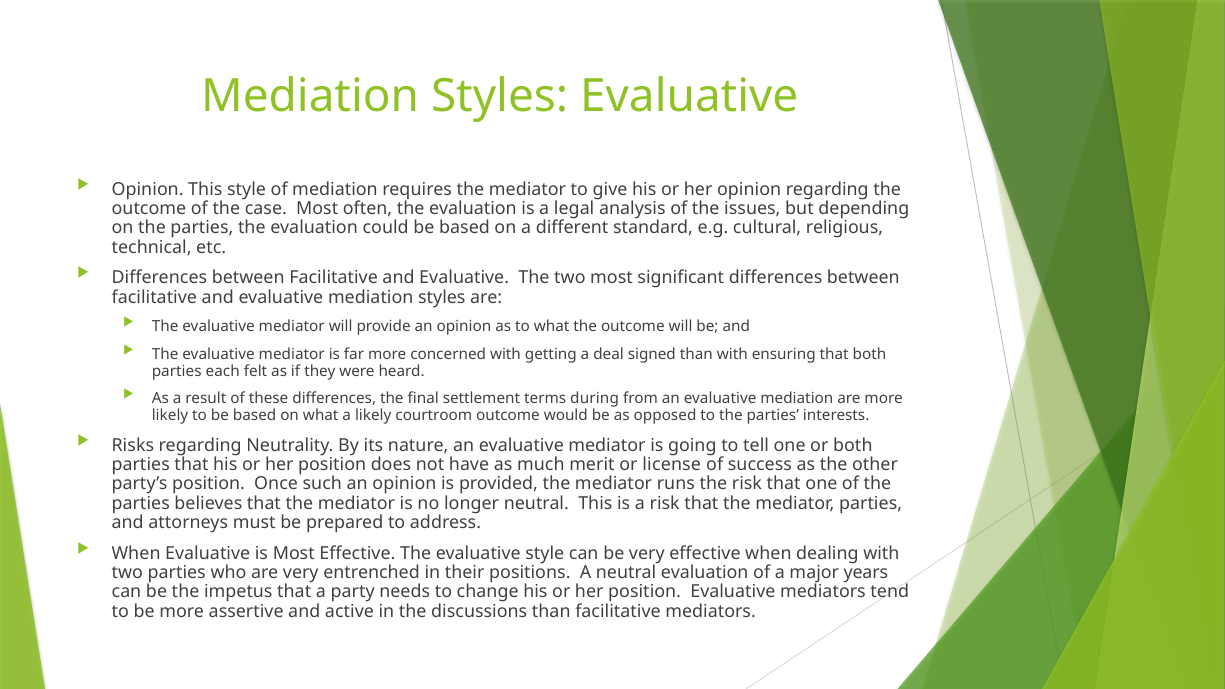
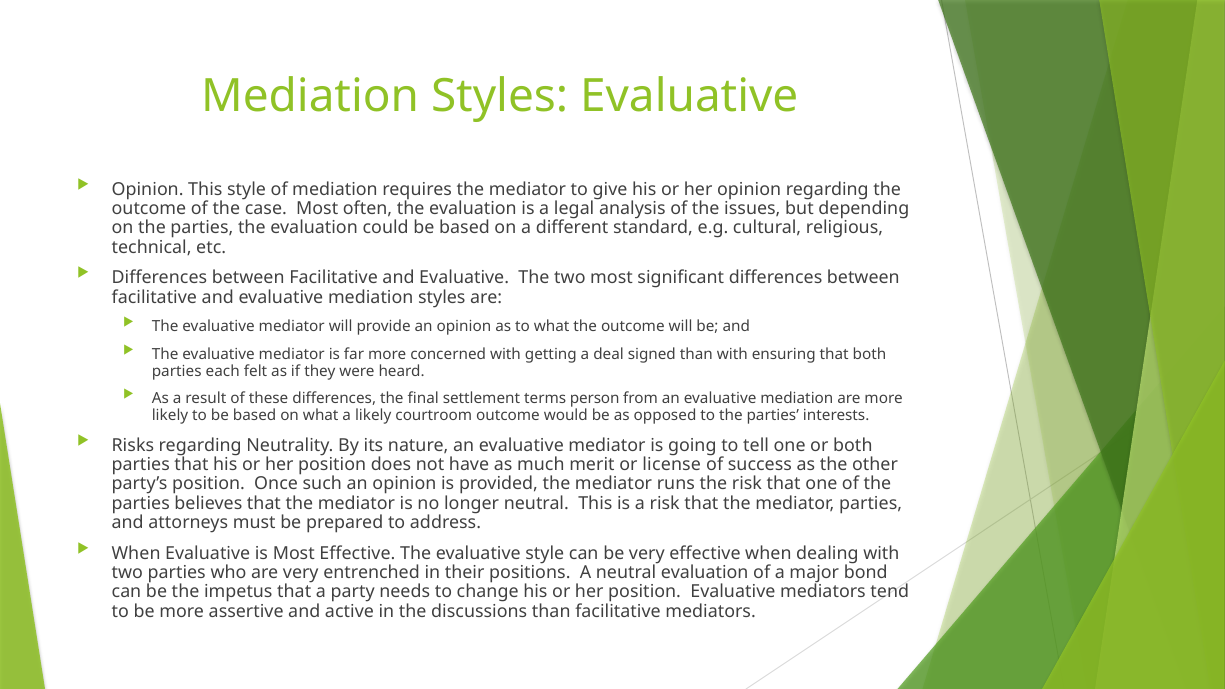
during: during -> person
years: years -> bond
